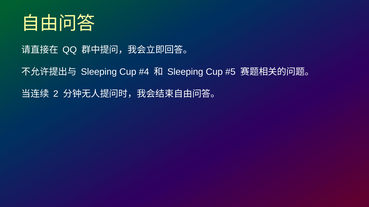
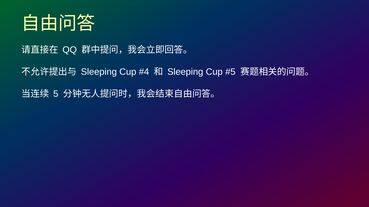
2: 2 -> 5
